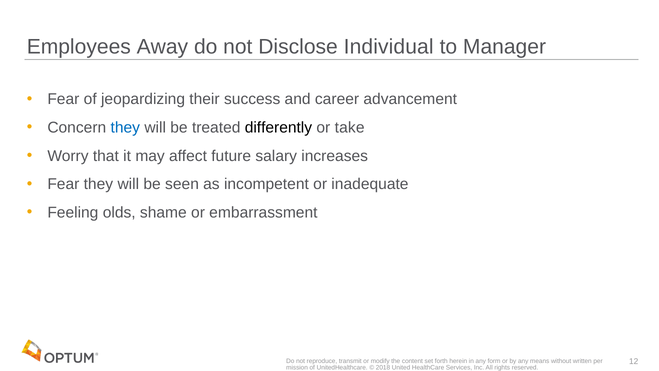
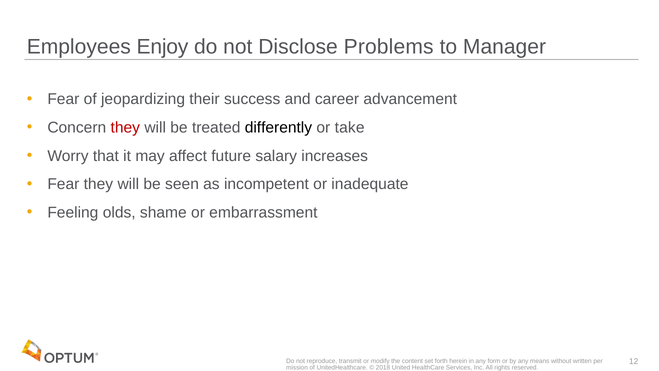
Away: Away -> Enjoy
Individual: Individual -> Problems
they at (125, 127) colour: blue -> red
